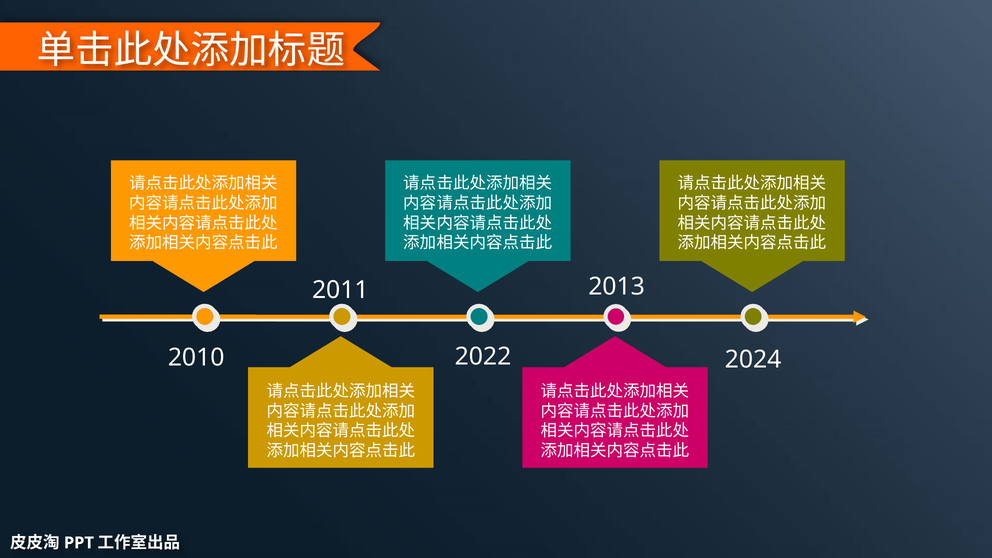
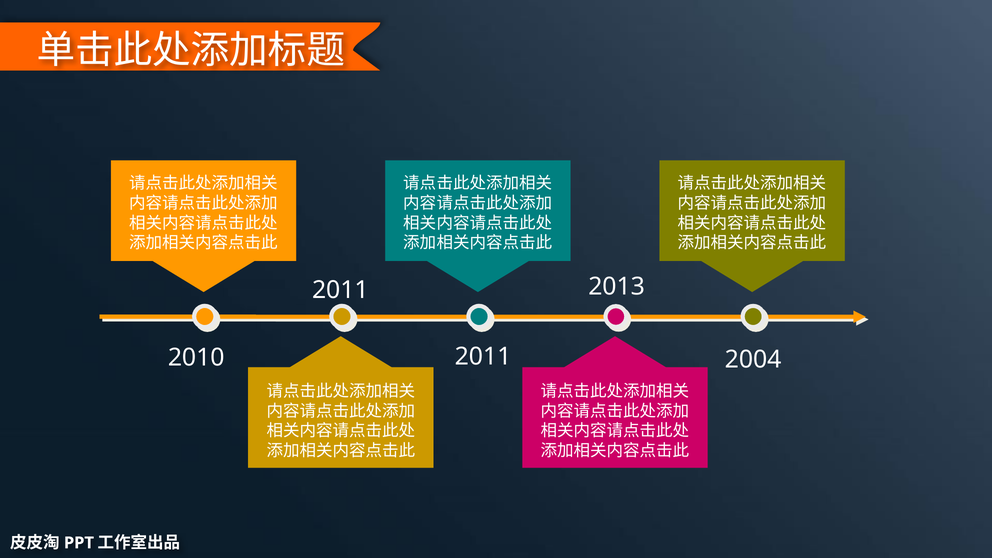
2022 at (483, 356): 2022 -> 2011
2024: 2024 -> 2004
